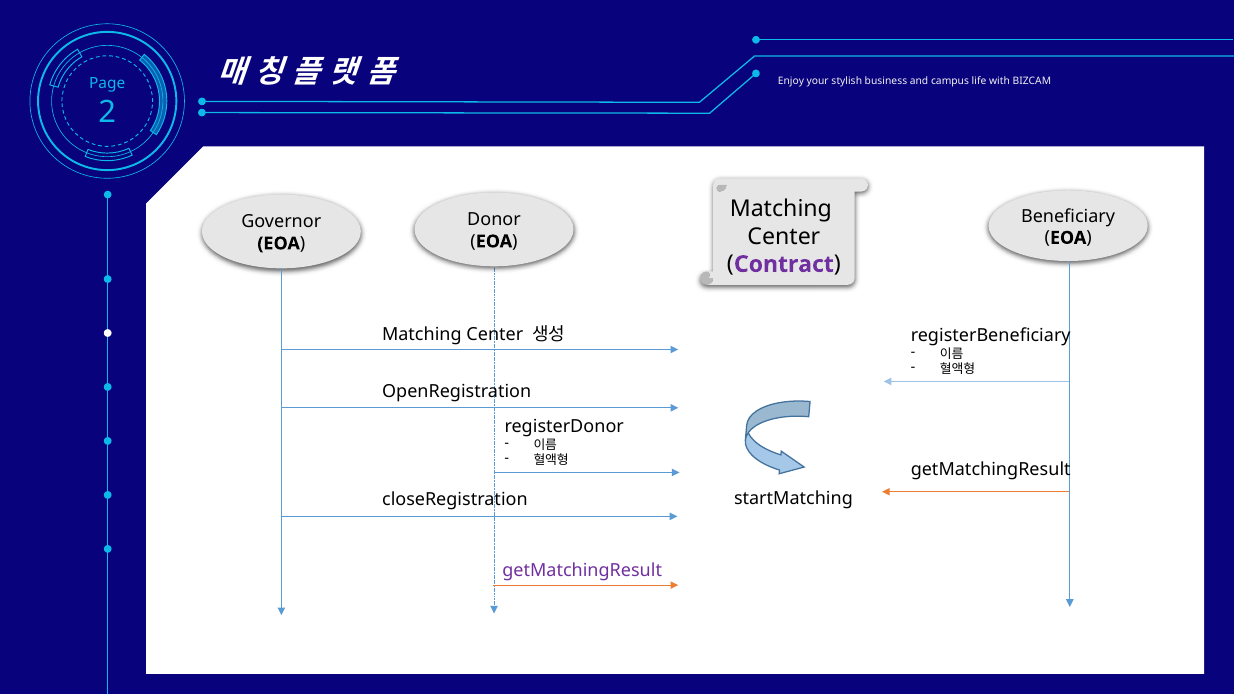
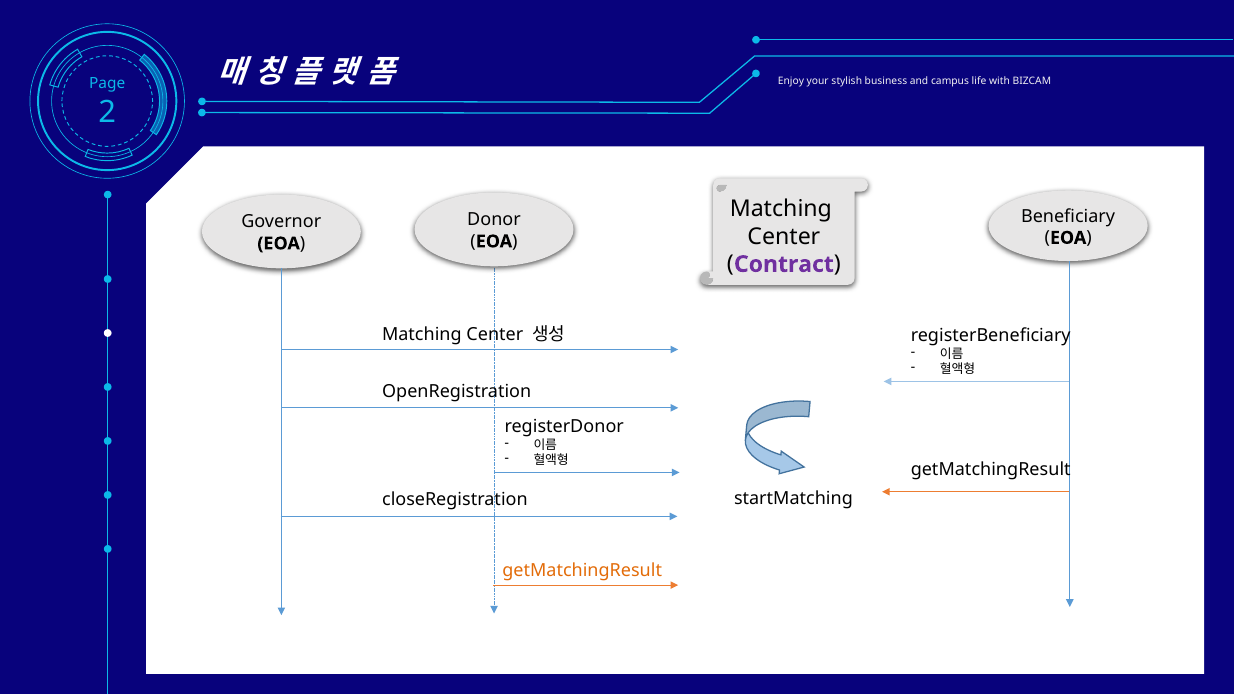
getMatchingResult at (582, 571) colour: purple -> orange
